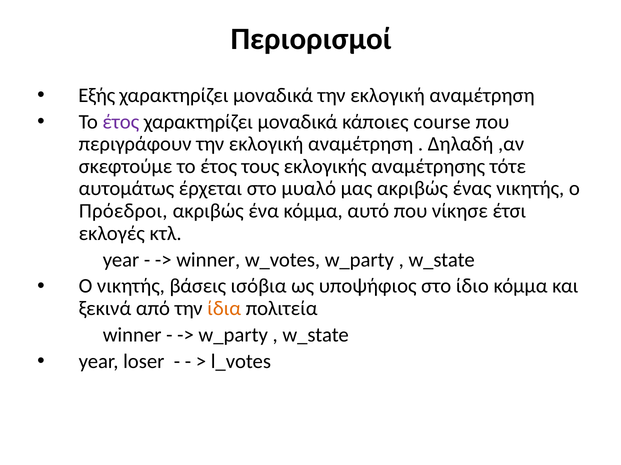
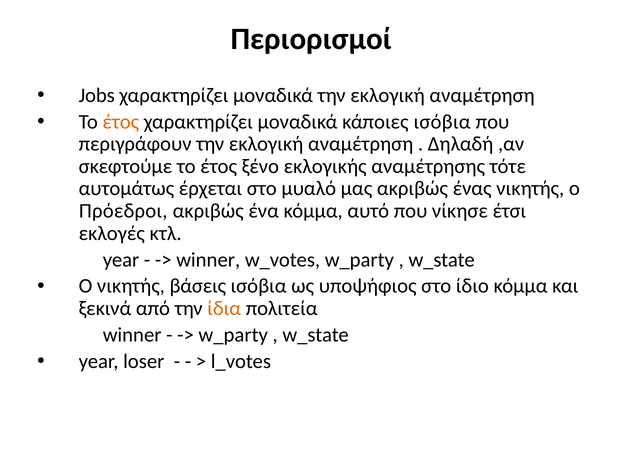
Εξής: Εξής -> Jobs
έτος at (121, 122) colour: purple -> orange
κάποιες course: course -> ισόβια
τους: τους -> ξένο
